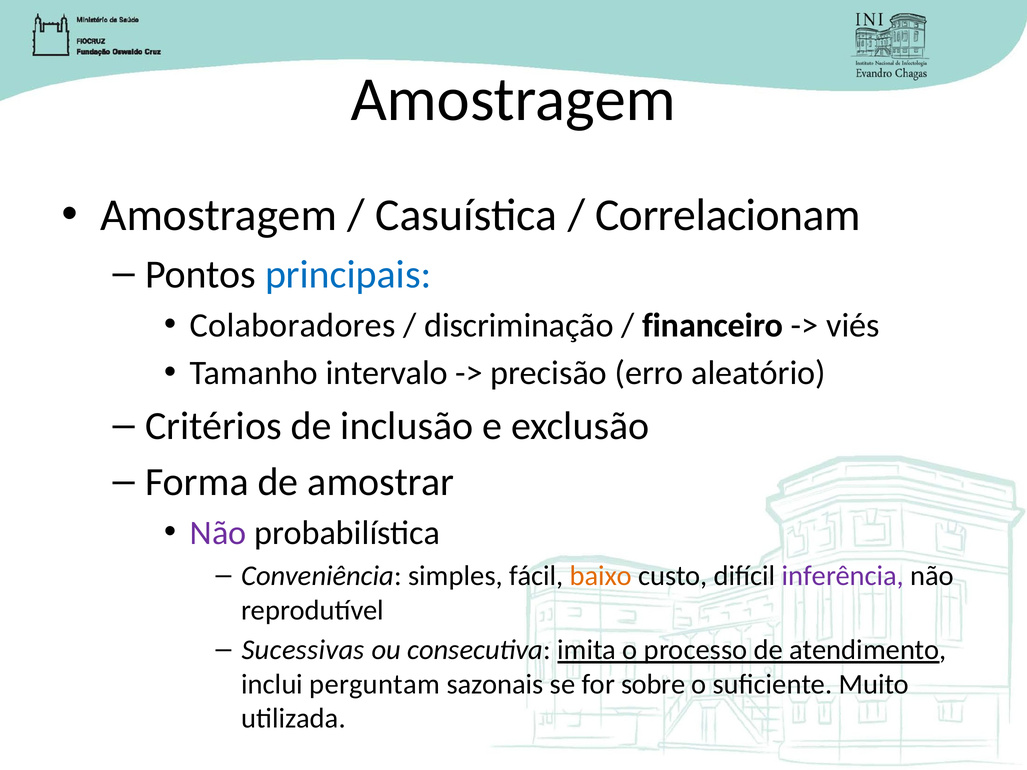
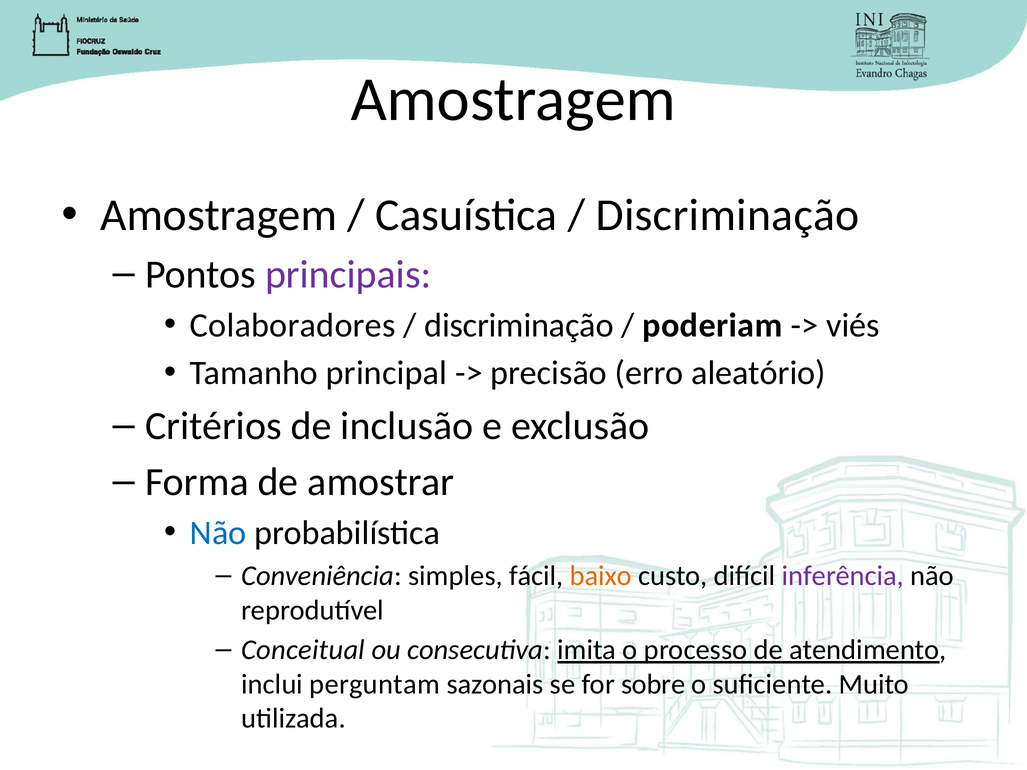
Correlacionam at (728, 215): Correlacionam -> Discriminação
principais colour: blue -> purple
financeiro: financeiro -> poderiam
intervalo: intervalo -> principal
Não at (218, 533) colour: purple -> blue
Sucessivas: Sucessivas -> Conceitual
